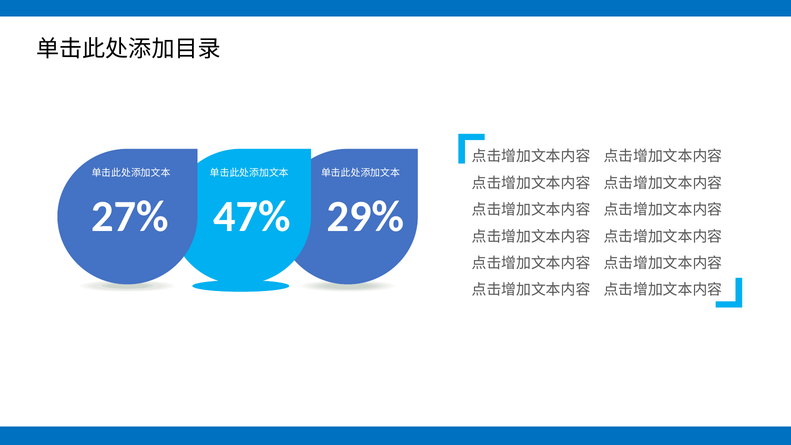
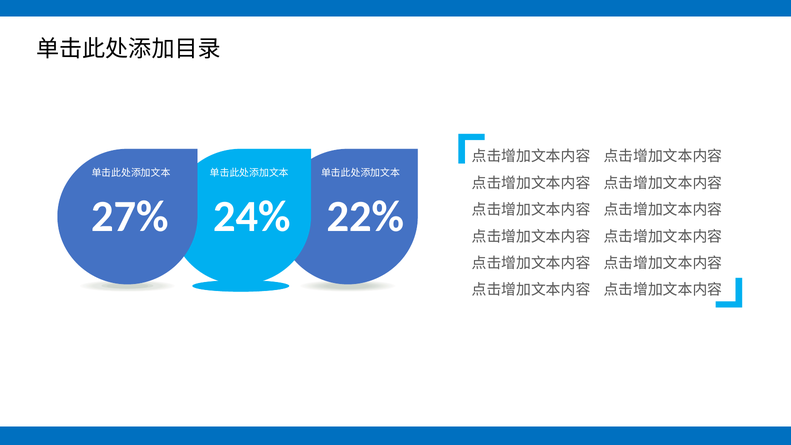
47%: 47% -> 24%
29%: 29% -> 22%
